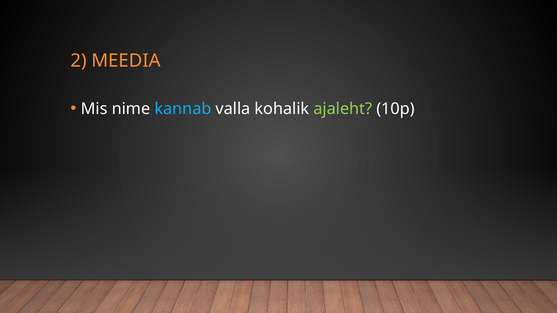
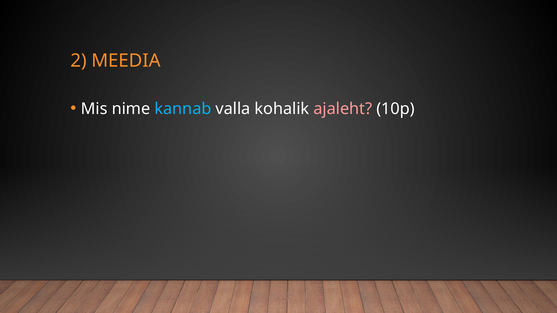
ajaleht colour: light green -> pink
